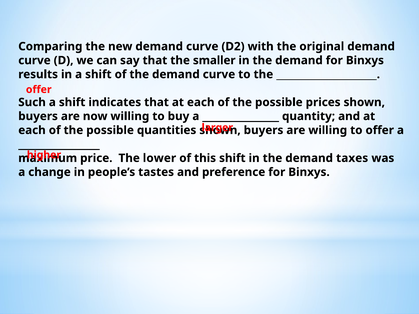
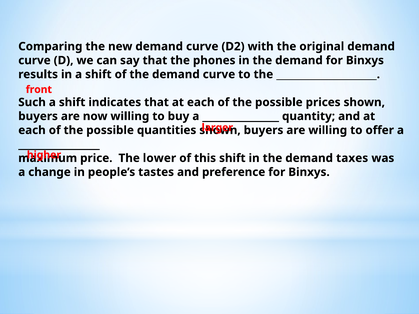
smaller: smaller -> phones
offer at (39, 90): offer -> front
